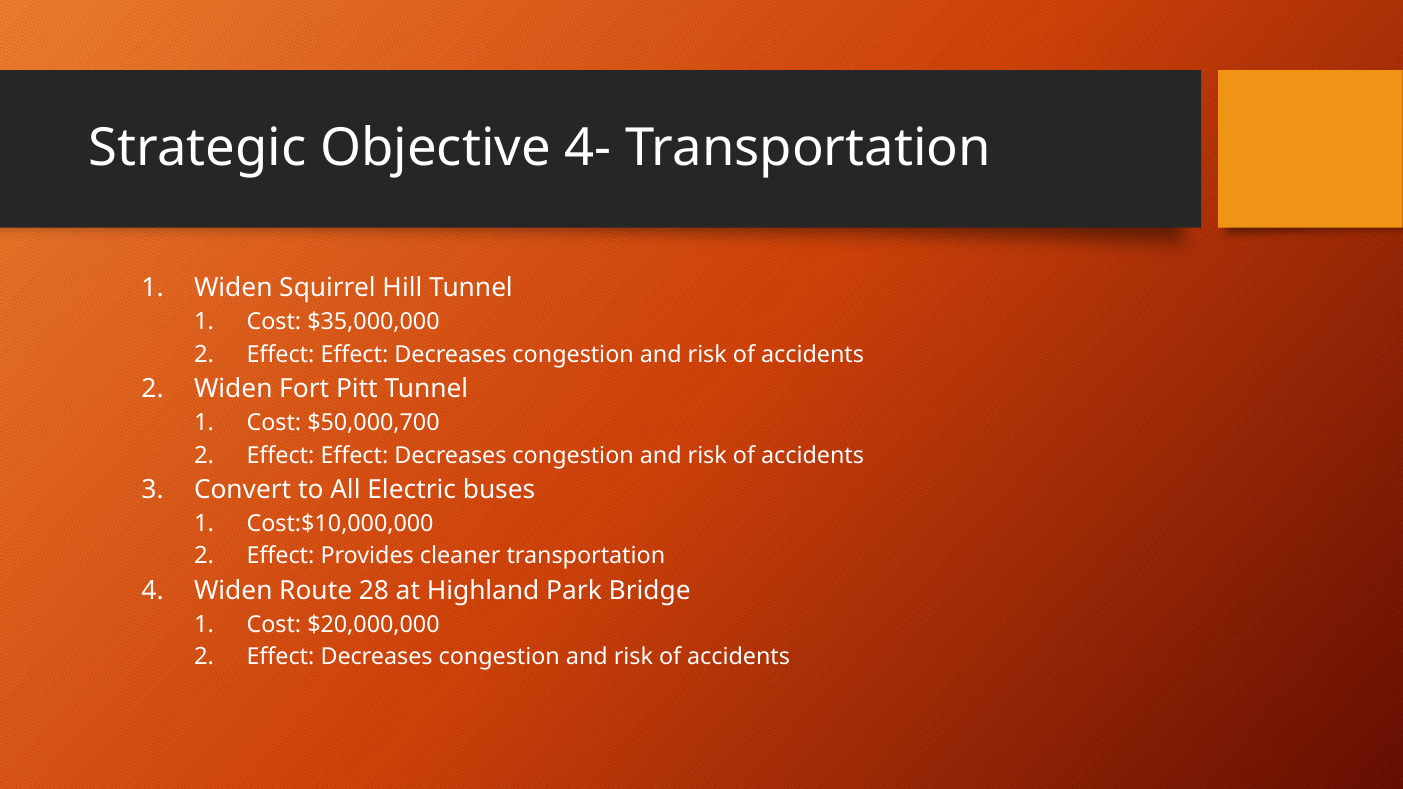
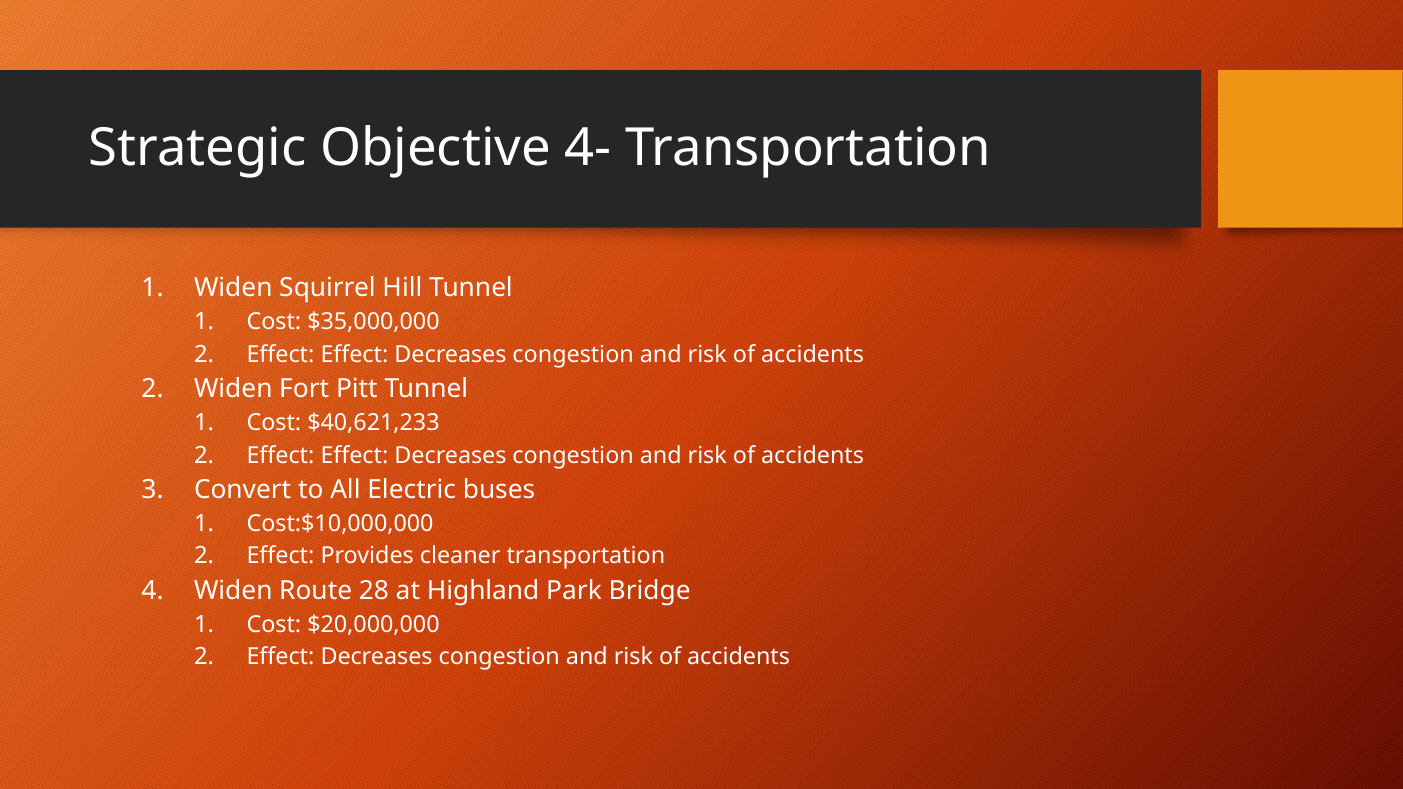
$50,000,700: $50,000,700 -> $40,621,233
